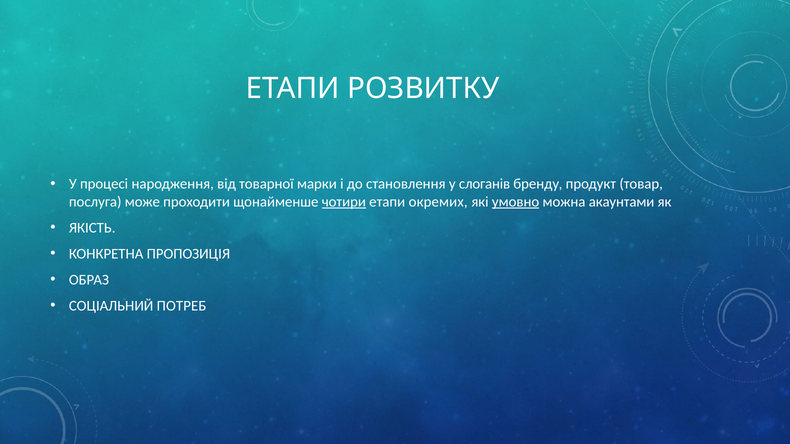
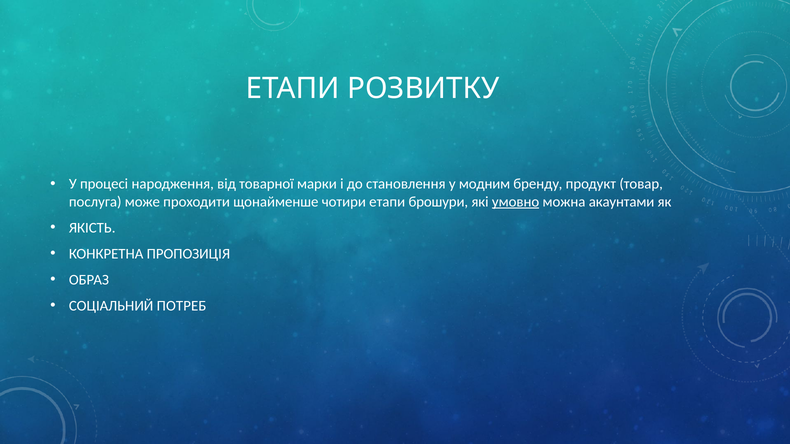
слоганів: слоганів -> модним
чотири underline: present -> none
окремих: окремих -> брошури
